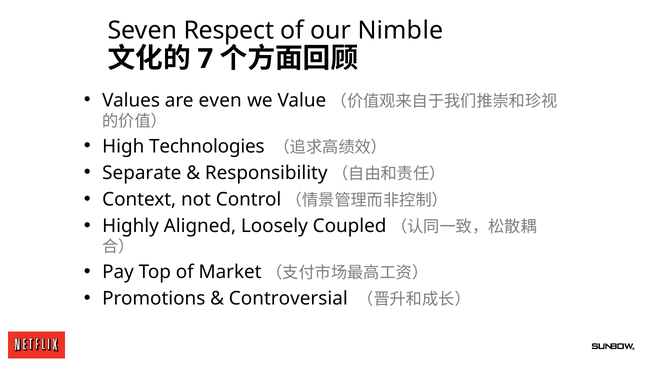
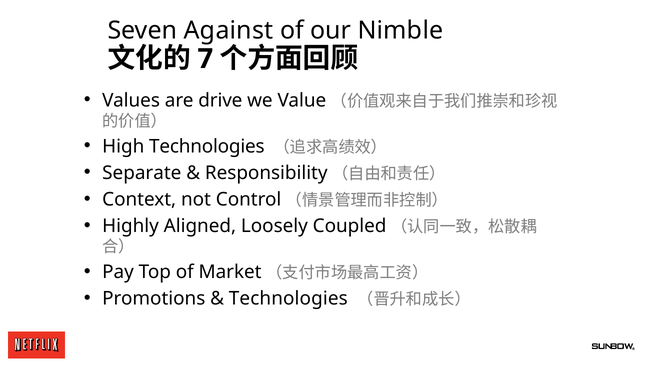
Respect: Respect -> Against
even: even -> drive
Controversial at (288, 298): Controversial -> Technologies
